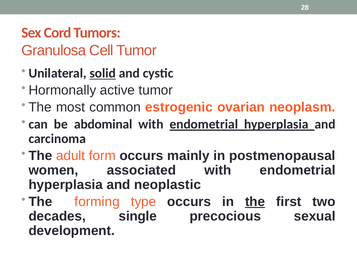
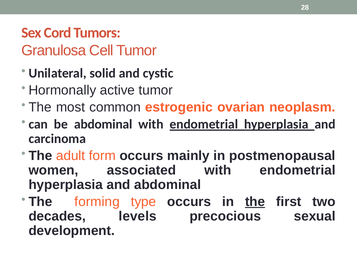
solid underline: present -> none
and neoplastic: neoplastic -> abdominal
single: single -> levels
